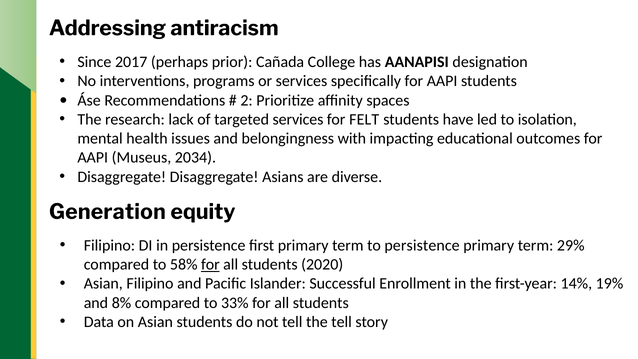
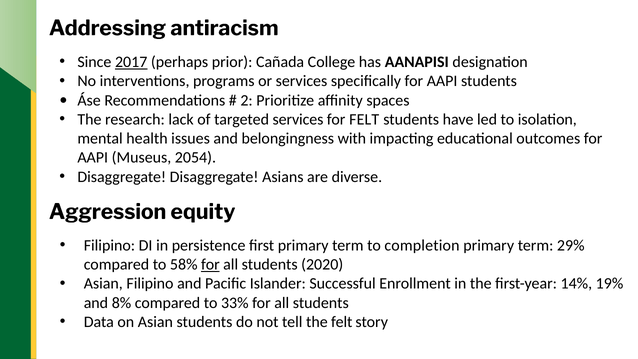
2017 underline: none -> present
2034: 2034 -> 2054
Generation: Generation -> Aggression
to persistence: persistence -> completion
the tell: tell -> felt
